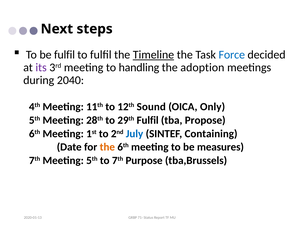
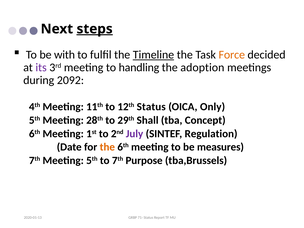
steps underline: none -> present
be fulfil: fulfil -> with
Force colour: blue -> orange
2040: 2040 -> 2092
12th Sound: Sound -> Status
29th Fulfil: Fulfil -> Shall
Propose: Propose -> Concept
July colour: blue -> purple
Containing: Containing -> Regulation
